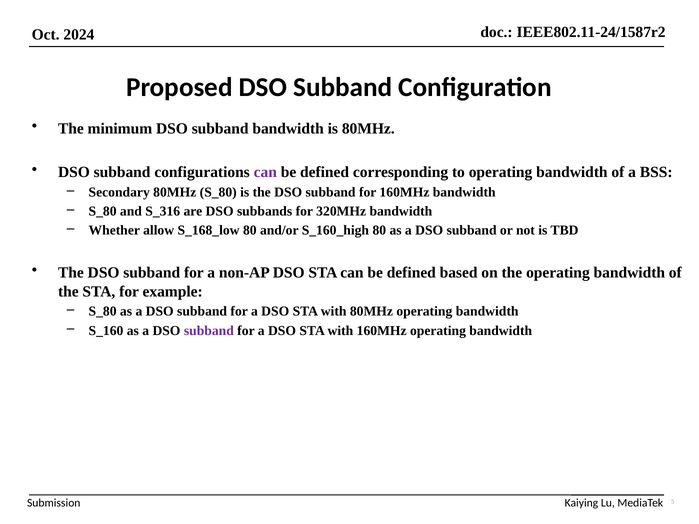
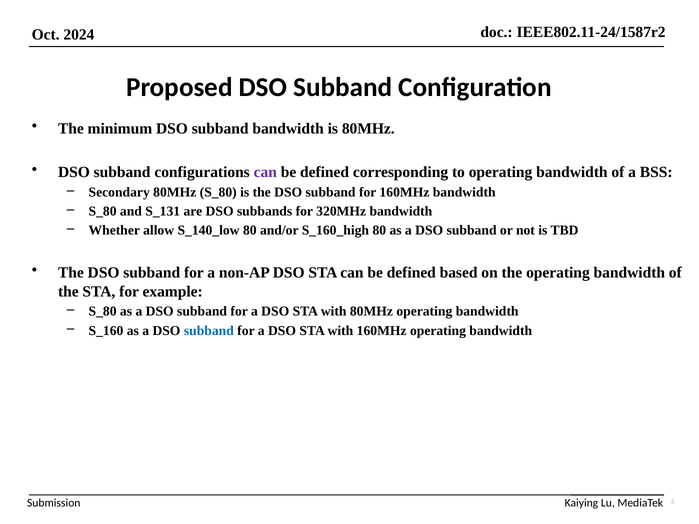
S_316: S_316 -> S_131
S_168_low: S_168_low -> S_140_low
subband at (209, 331) colour: purple -> blue
